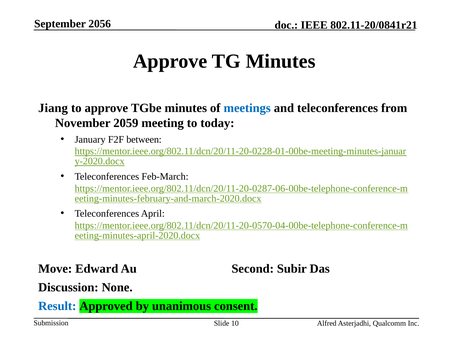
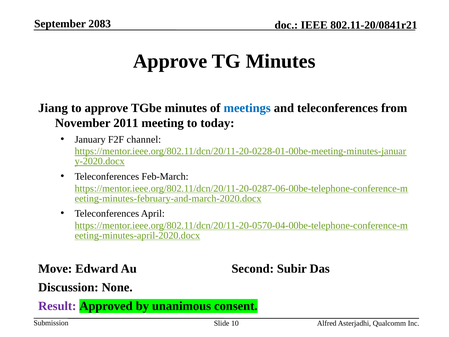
2056: 2056 -> 2083
2059: 2059 -> 2011
between: between -> channel
Result colour: blue -> purple
